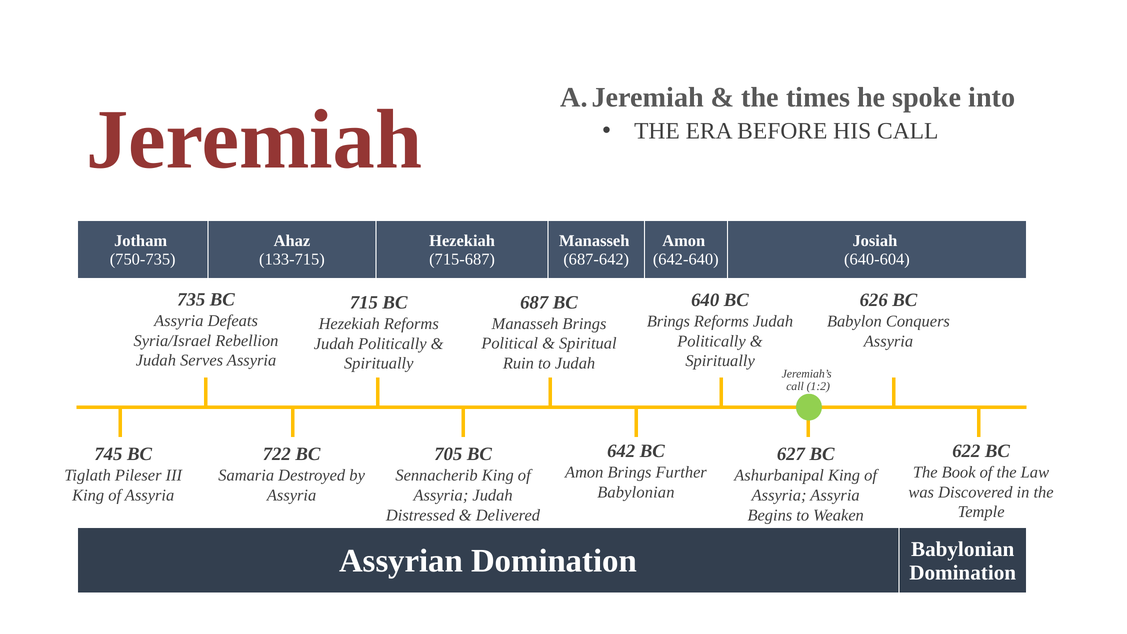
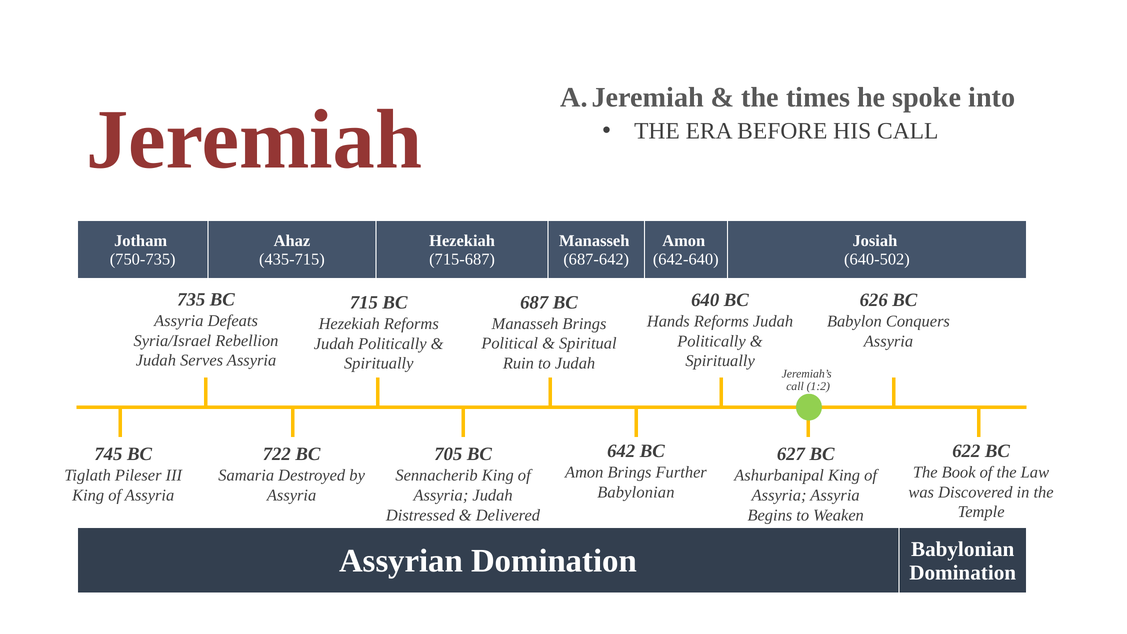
133-715: 133-715 -> 435-715
640-604: 640-604 -> 640-502
Brings at (668, 321): Brings -> Hands
